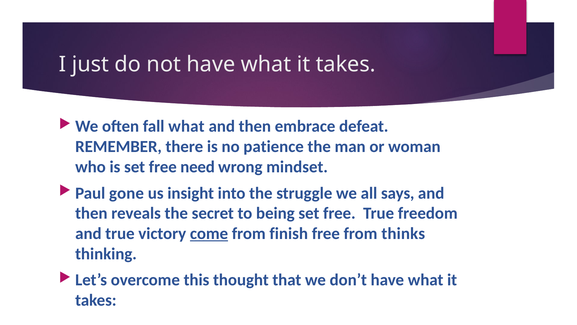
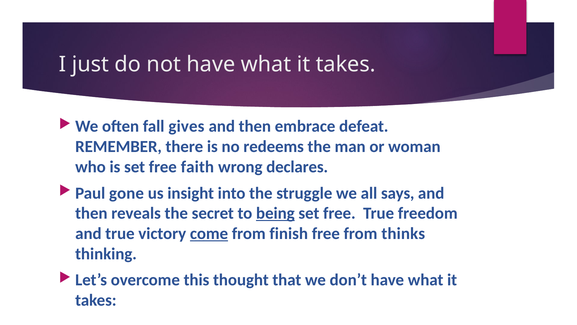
fall what: what -> gives
patience: patience -> redeems
need: need -> faith
mindset: mindset -> declares
being underline: none -> present
